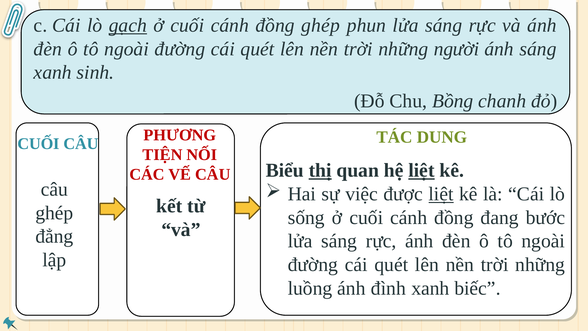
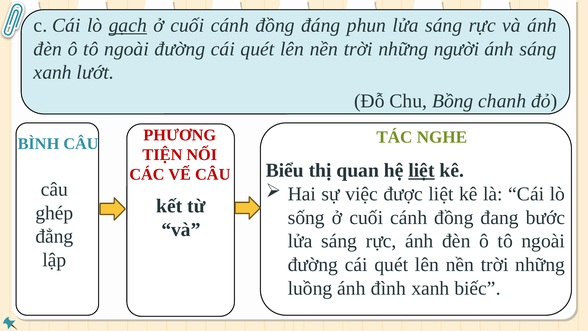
đồng ghép: ghép -> đáng
sinh: sinh -> lướt
DUNG: DUNG -> NGHE
CUỐI at (39, 144): CUỐI -> BÌNH
thị underline: present -> none
liệt at (441, 194) underline: present -> none
